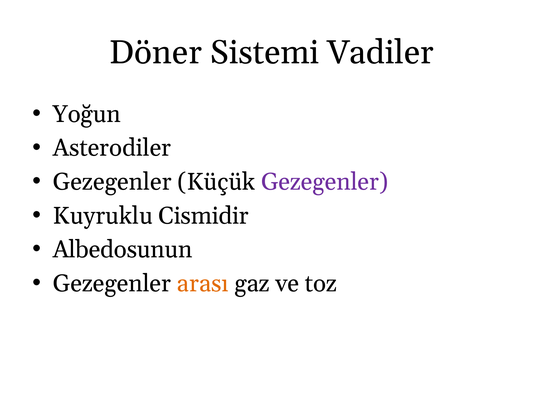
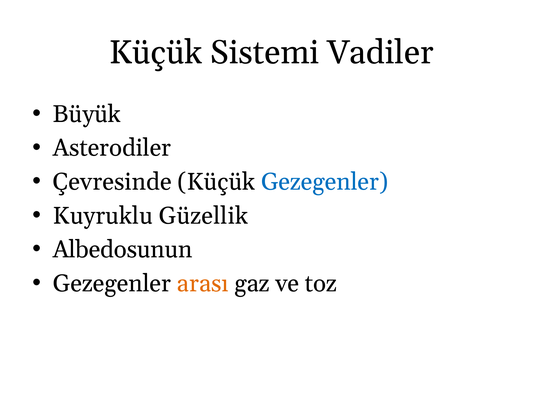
Döner at (156, 53): Döner -> Küçük
Yoğun: Yoğun -> Büyük
Gezegenler at (112, 182): Gezegenler -> Çevresinde
Gezegenler at (325, 182) colour: purple -> blue
Cismidir: Cismidir -> Güzellik
